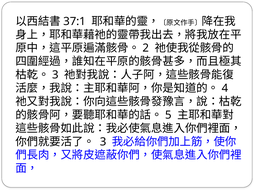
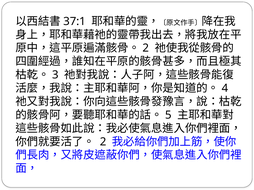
3 at (103, 142): 3 -> 2
